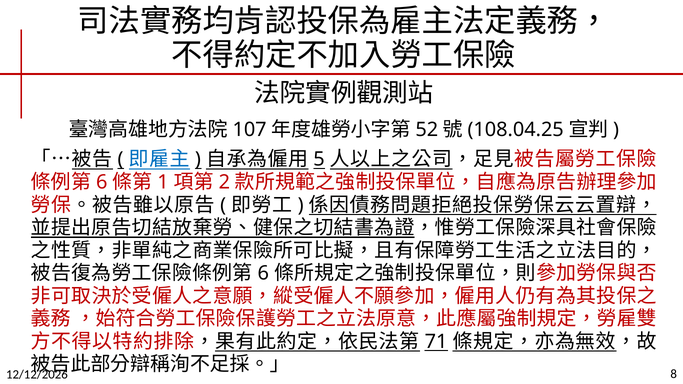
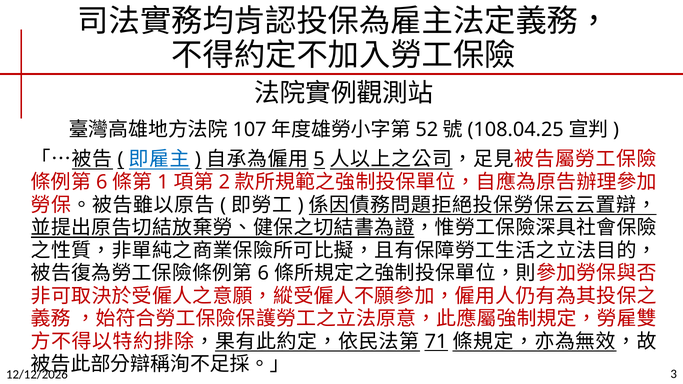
8: 8 -> 3
